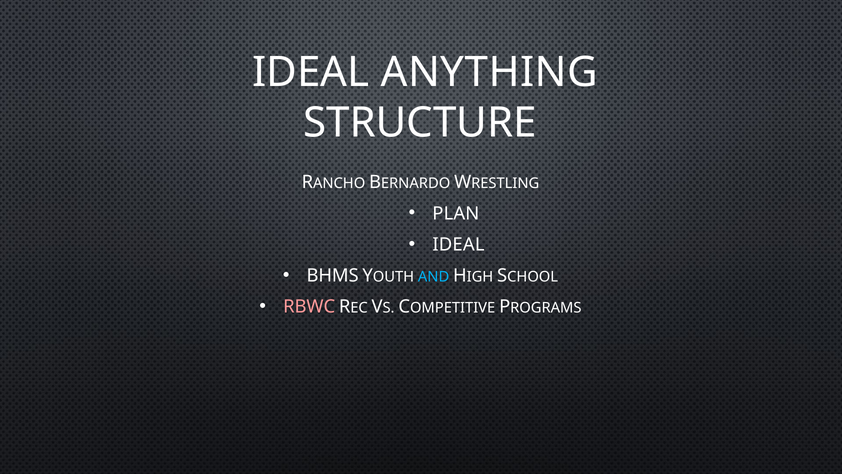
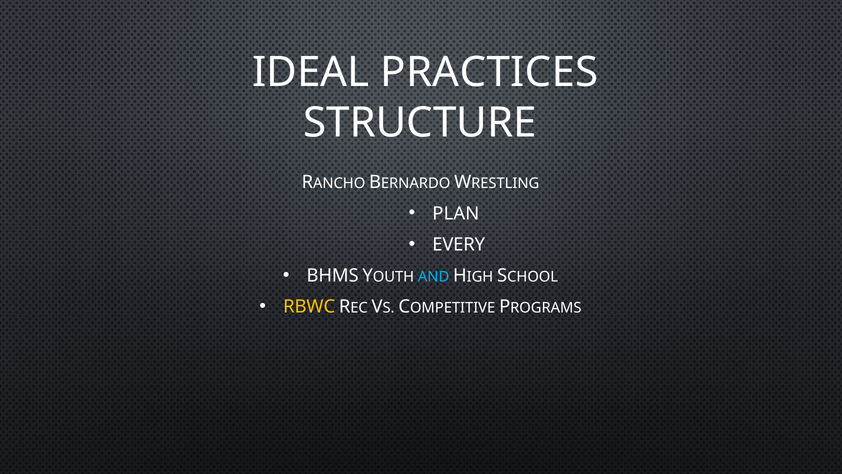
ANYTHING: ANYTHING -> PRACTICES
IDEAL at (458, 244): IDEAL -> EVERY
RBWC colour: pink -> yellow
